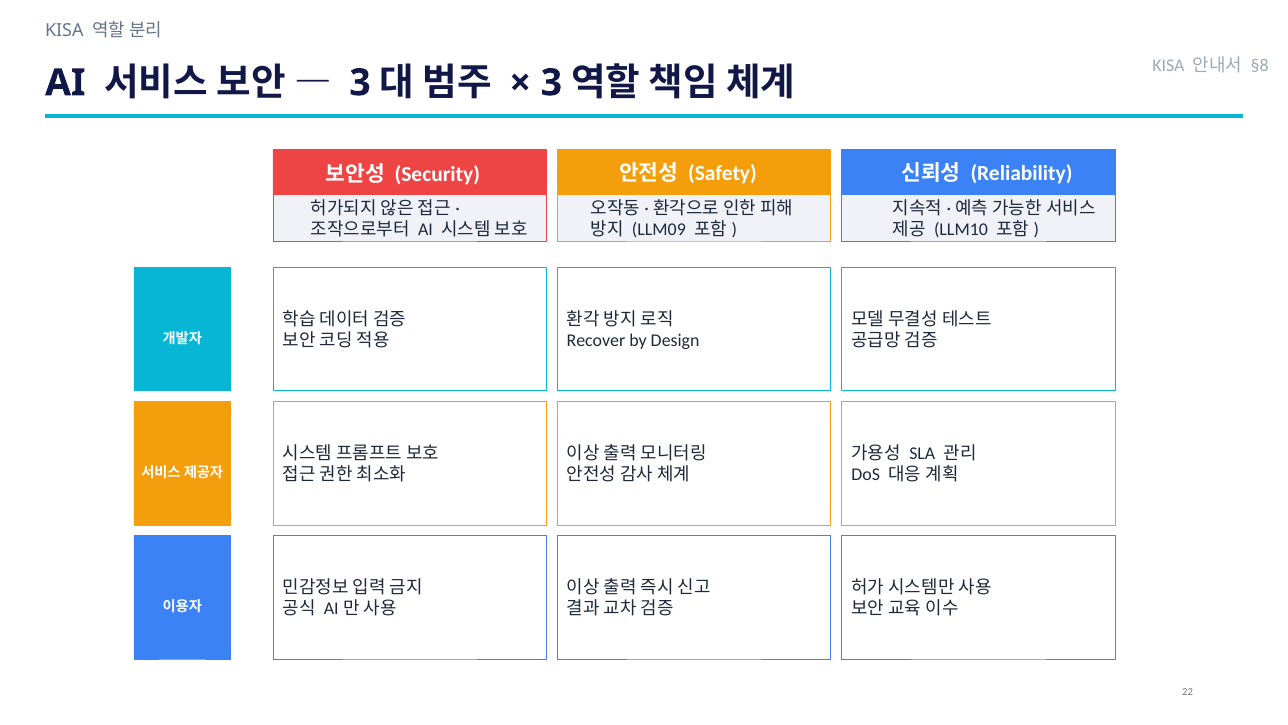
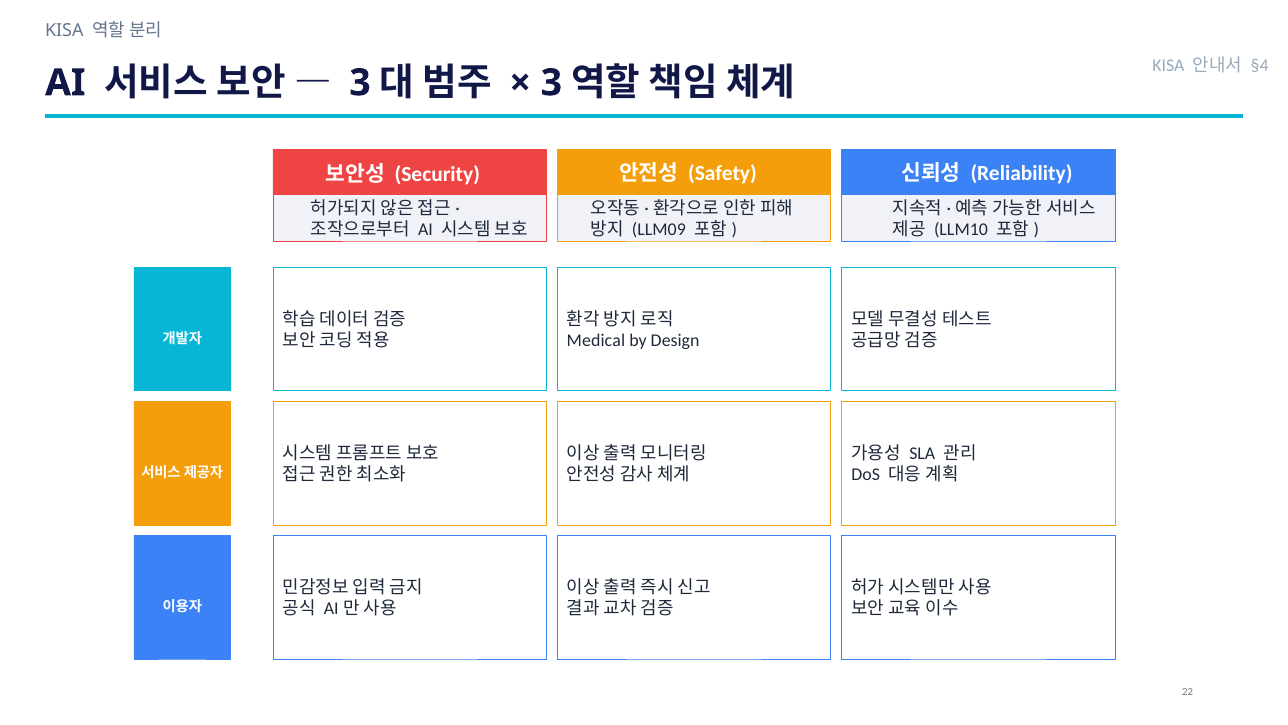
§8: §8 -> §4
Recover: Recover -> Medical
